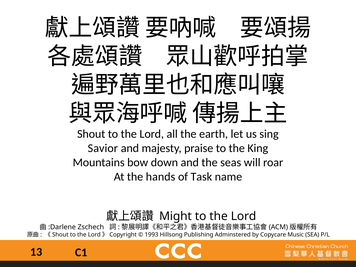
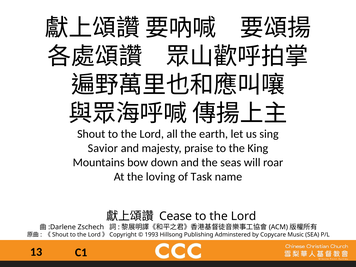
hands: hands -> loving
Might: Might -> Cease
